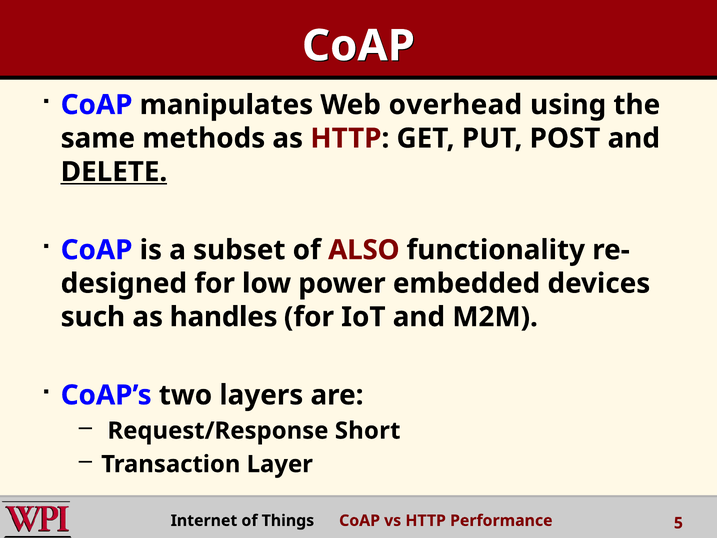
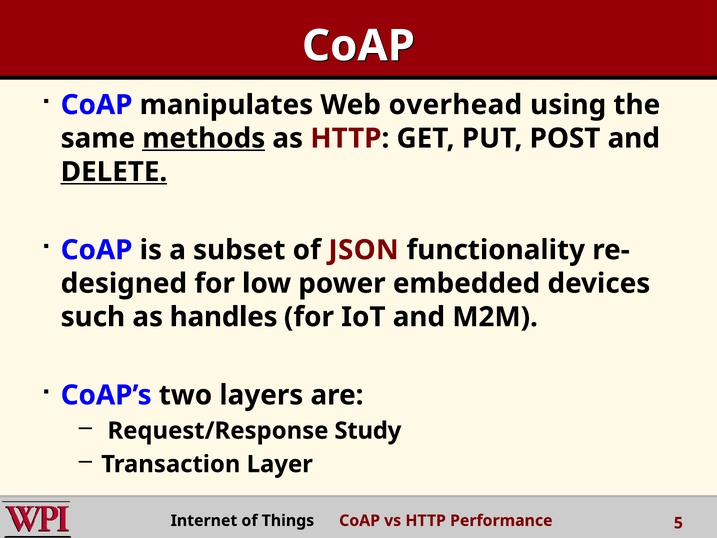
methods underline: none -> present
ALSO: ALSO -> JSON
Short: Short -> Study
